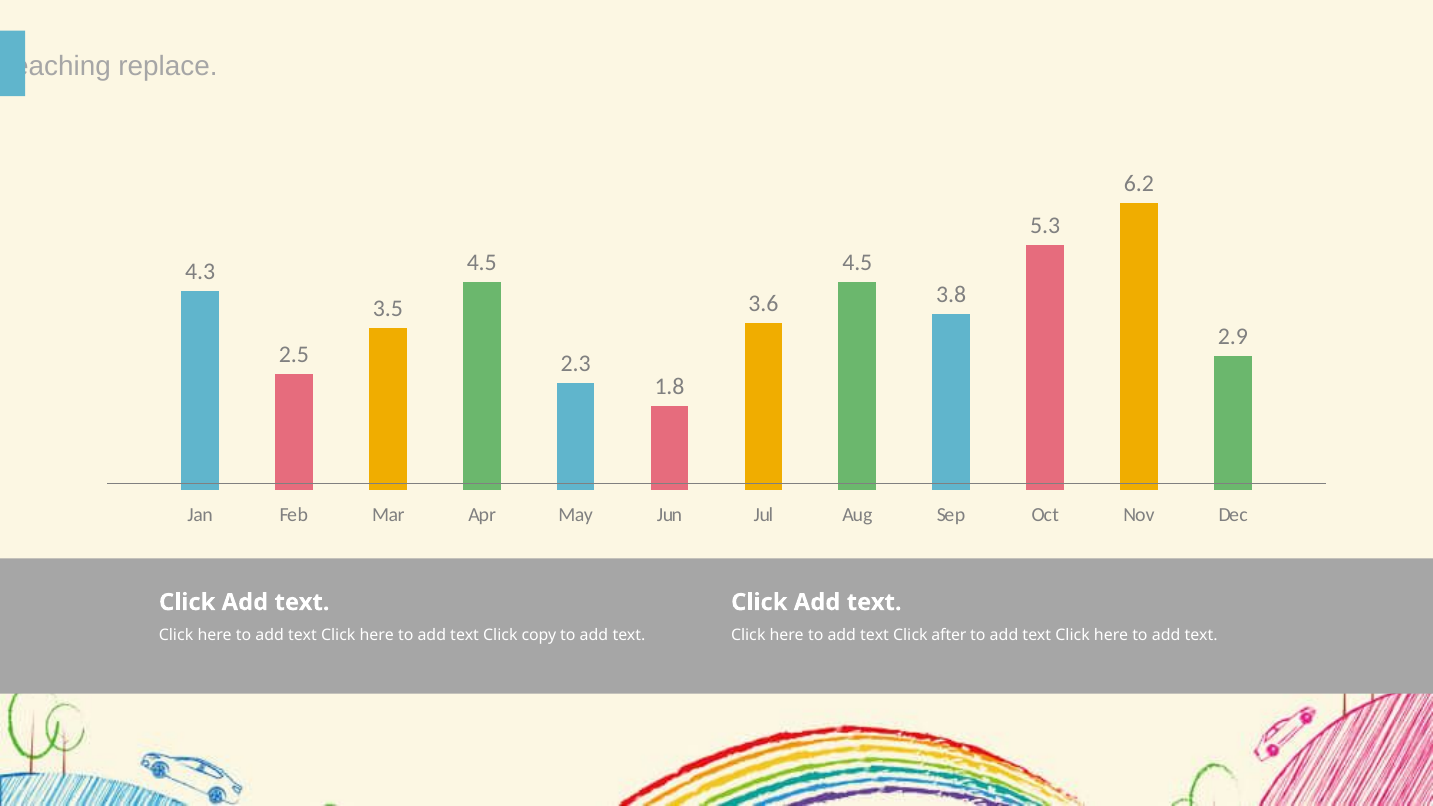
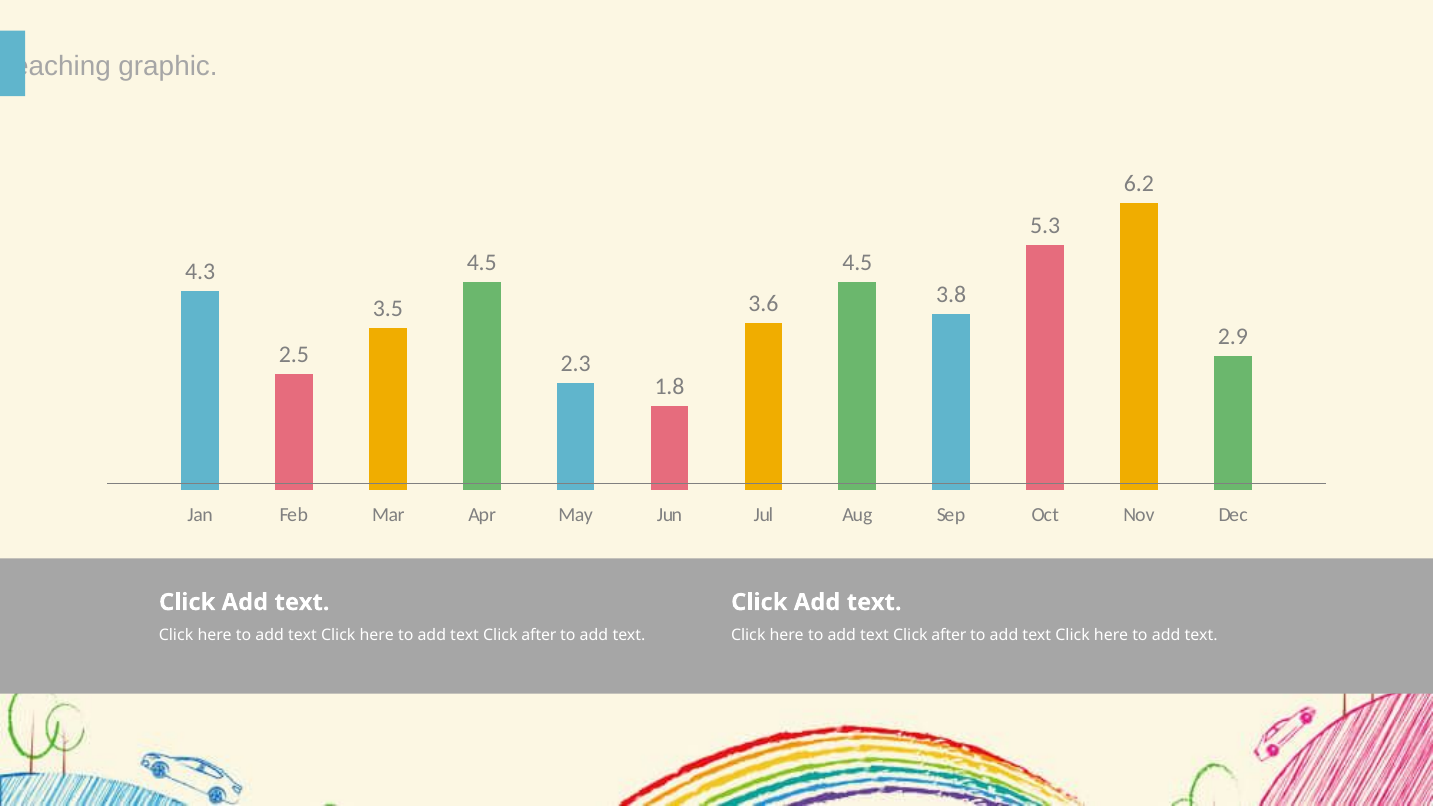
replace: replace -> graphic
copy at (539, 635): copy -> after
